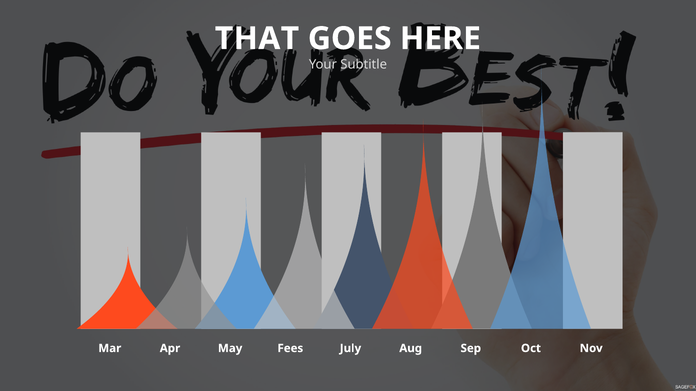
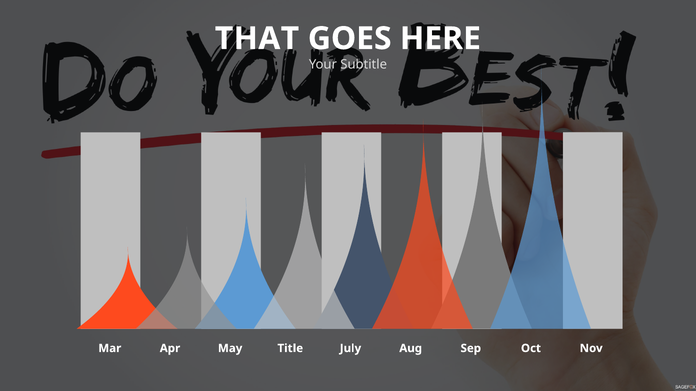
Fees: Fees -> Title
